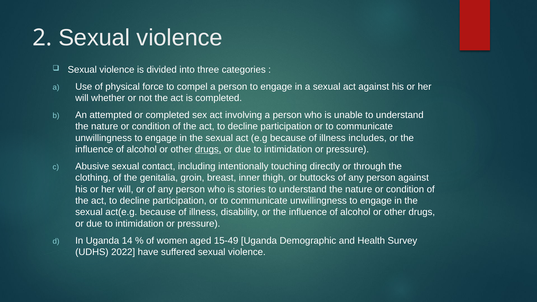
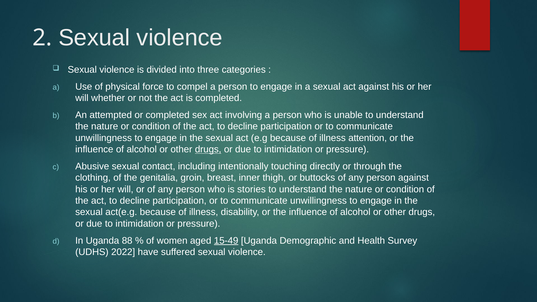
includes: includes -> attention
14: 14 -> 88
15-49 underline: none -> present
